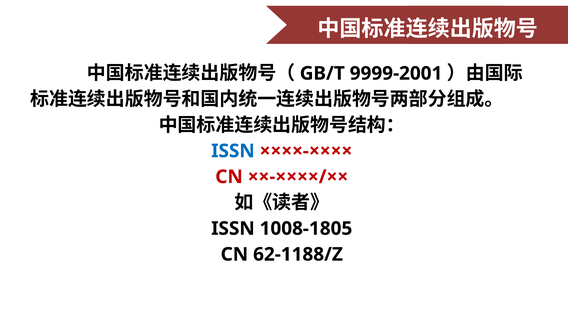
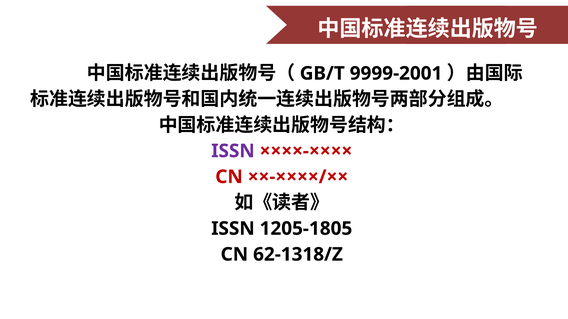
ISSN at (233, 151) colour: blue -> purple
1008-1805: 1008-1805 -> 1205-1805
62-1188/Z: 62-1188/Z -> 62-1318/Z
